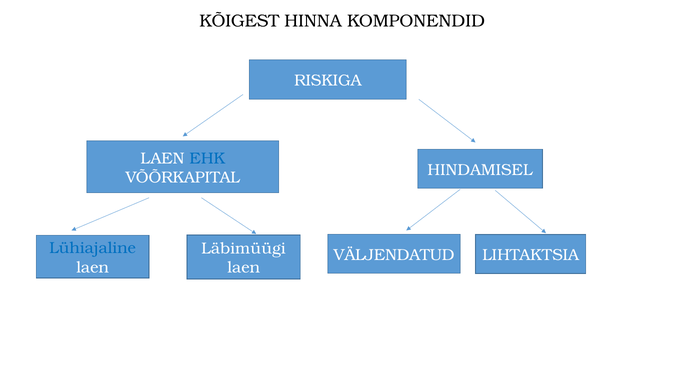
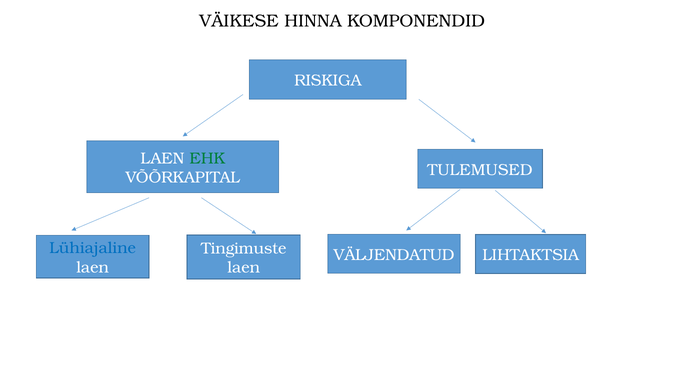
KÕIGEST: KÕIGEST -> VÄIKESE
EHK colour: blue -> green
HINDAMISEL: HINDAMISEL -> TULEMUSED
Läbimüügi: Läbimüügi -> Tingimuste
